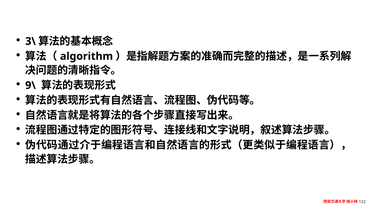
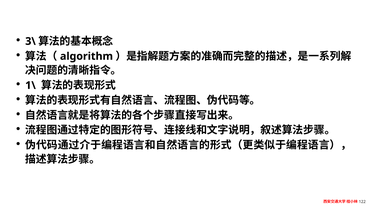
9\: 9\ -> 1\
